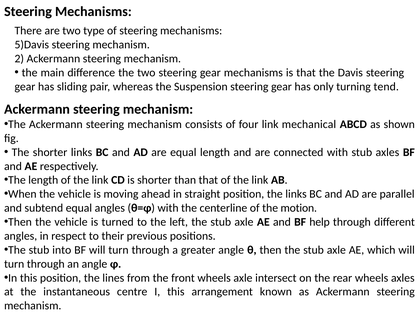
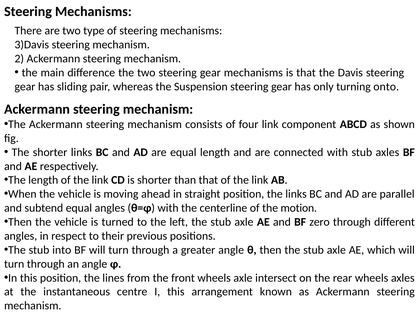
5)Davis: 5)Davis -> 3)Davis
tend: tend -> onto
mechanical: mechanical -> component
help: help -> zero
